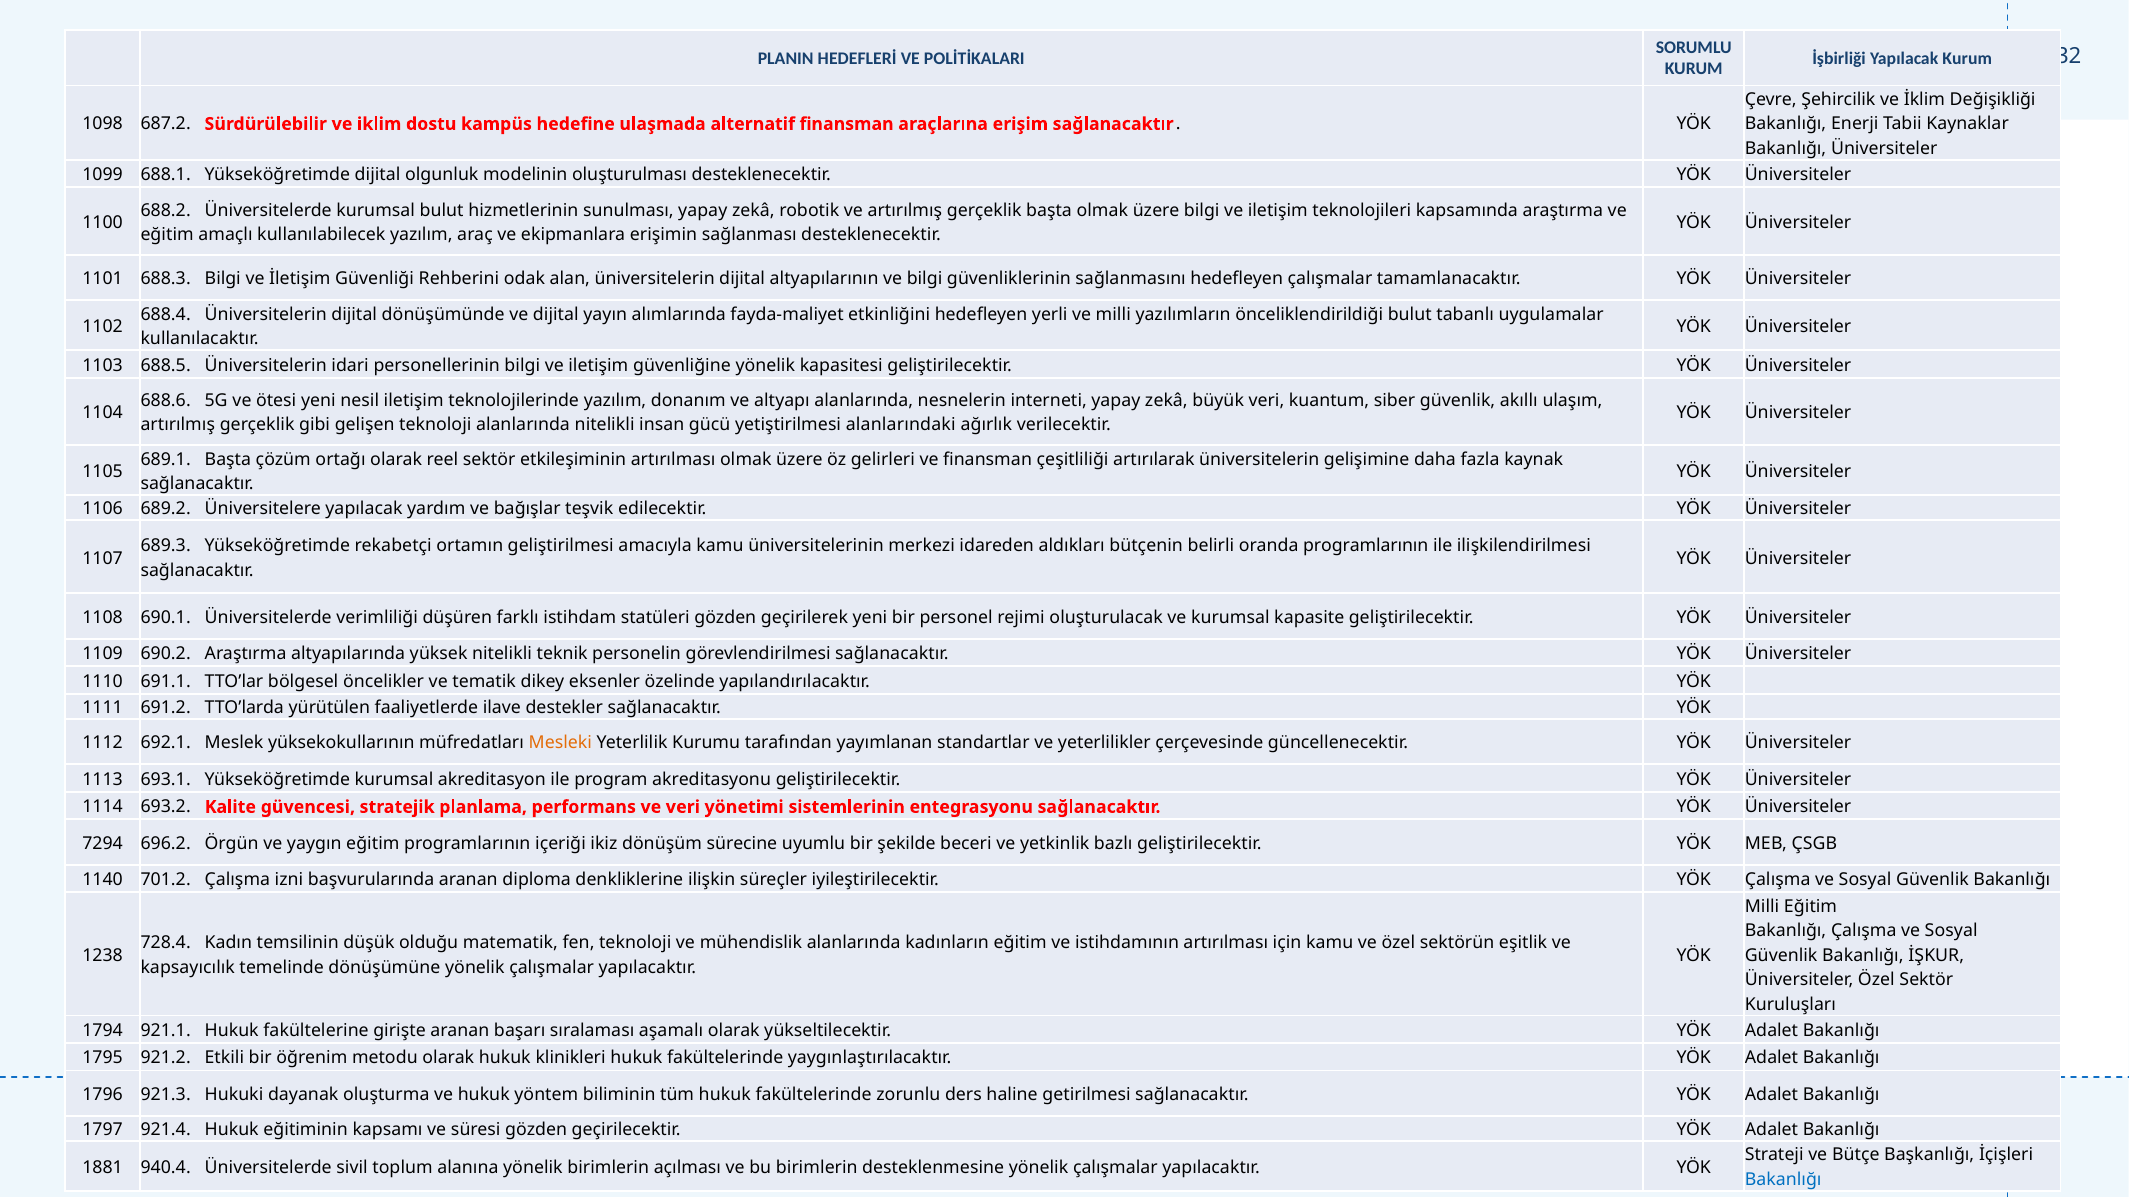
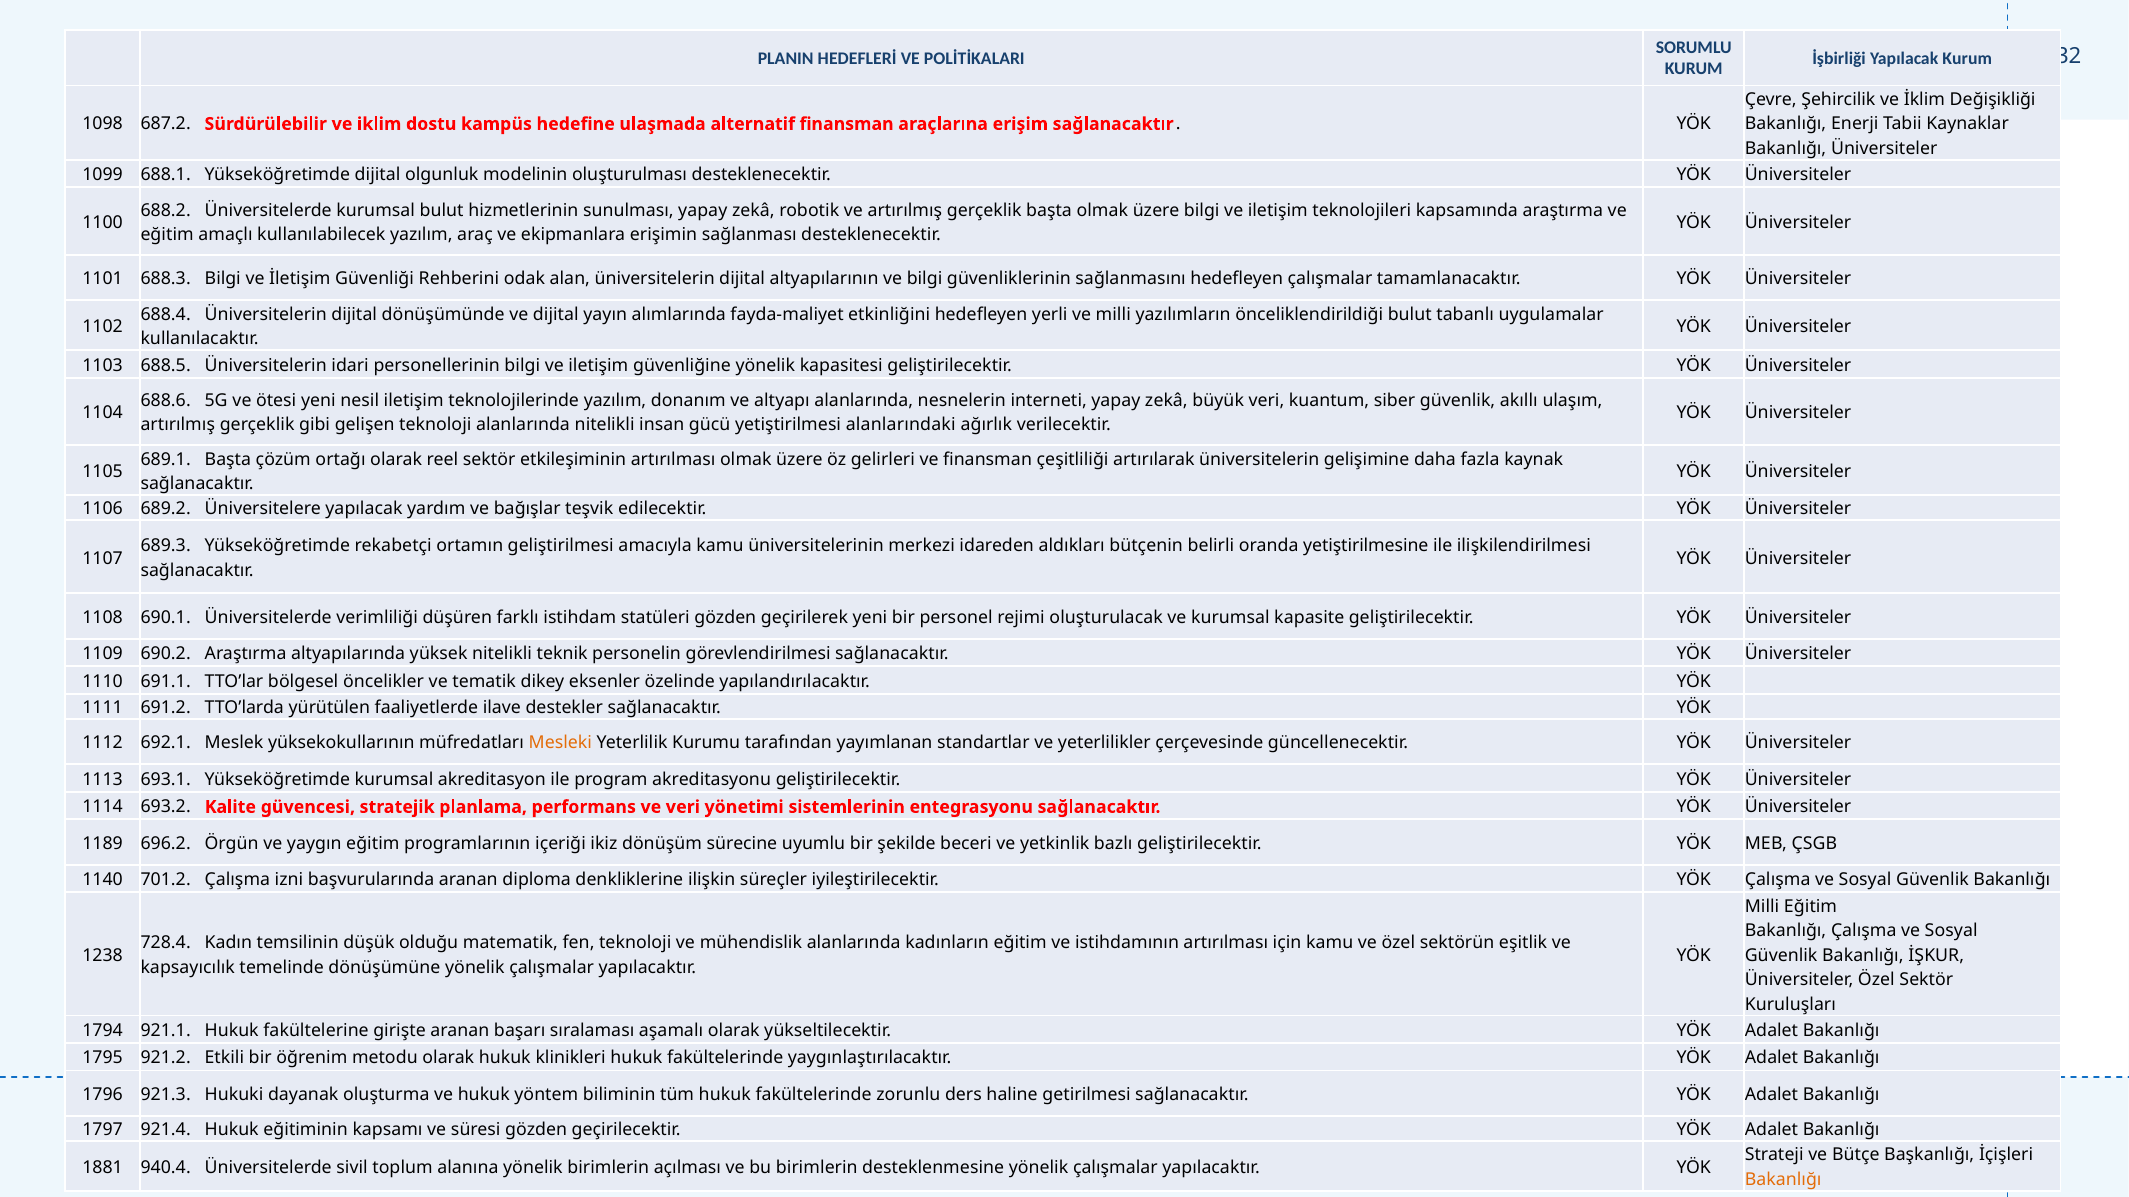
oranda programlarının: programlarının -> yetiştirilmesine
7294: 7294 -> 1189
Bakanlığı at (1783, 1180) colour: blue -> orange
